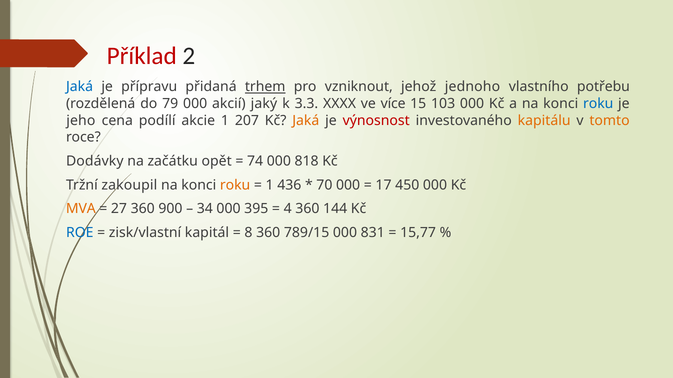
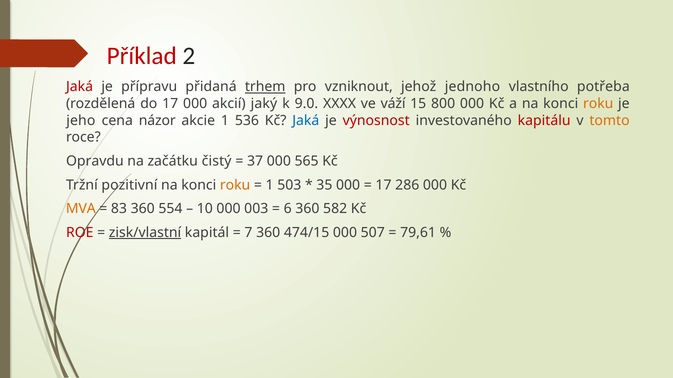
Jaká at (80, 87) colour: blue -> red
potřebu: potřebu -> potřeba
do 79: 79 -> 17
3.3: 3.3 -> 9.0
více: více -> váží
103: 103 -> 800
roku at (598, 104) colour: blue -> orange
podílí: podílí -> názor
207: 207 -> 536
Jaká at (306, 121) colour: orange -> blue
kapitálu colour: orange -> red
Dodávky: Dodávky -> Opravdu
opět: opět -> čistý
74: 74 -> 37
818: 818 -> 565
zakoupil: zakoupil -> pozitivní
436: 436 -> 503
70: 70 -> 35
450: 450 -> 286
27: 27 -> 83
900: 900 -> 554
34: 34 -> 10
395: 395 -> 003
4: 4 -> 6
144: 144 -> 582
ROE colour: blue -> red
zisk/vlastní underline: none -> present
8: 8 -> 7
789/15: 789/15 -> 474/15
831: 831 -> 507
15,77: 15,77 -> 79,61
